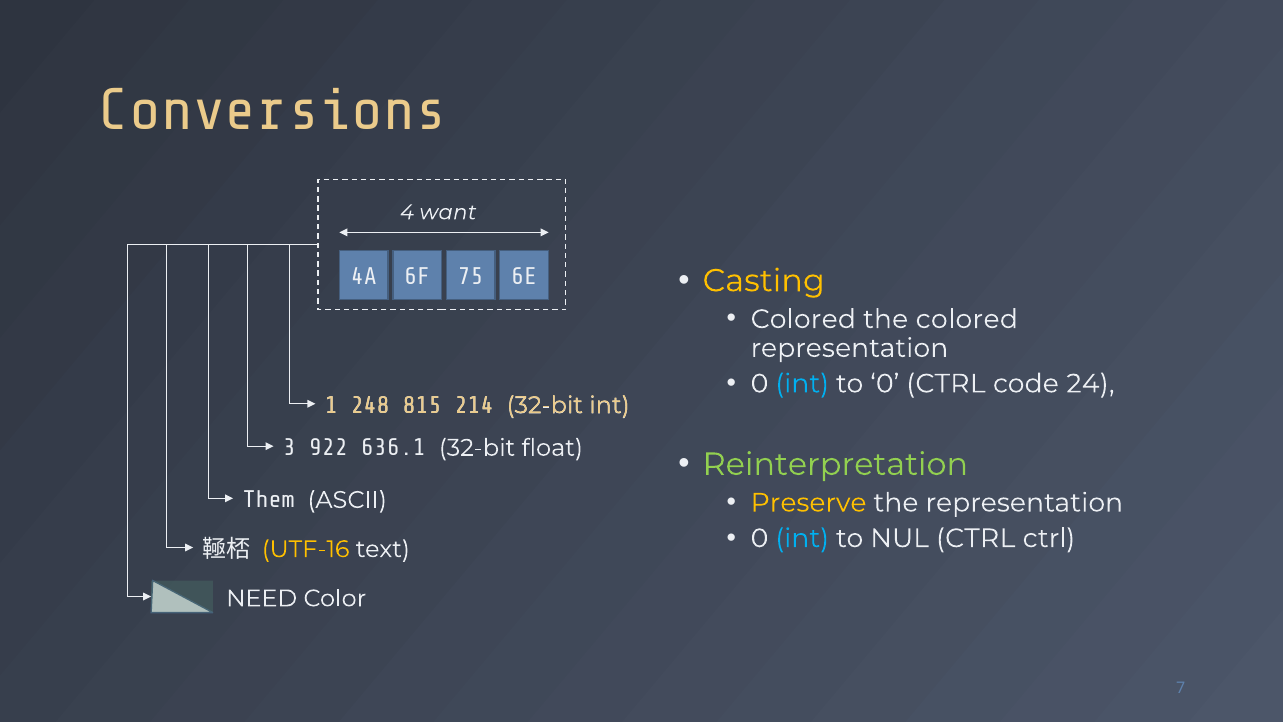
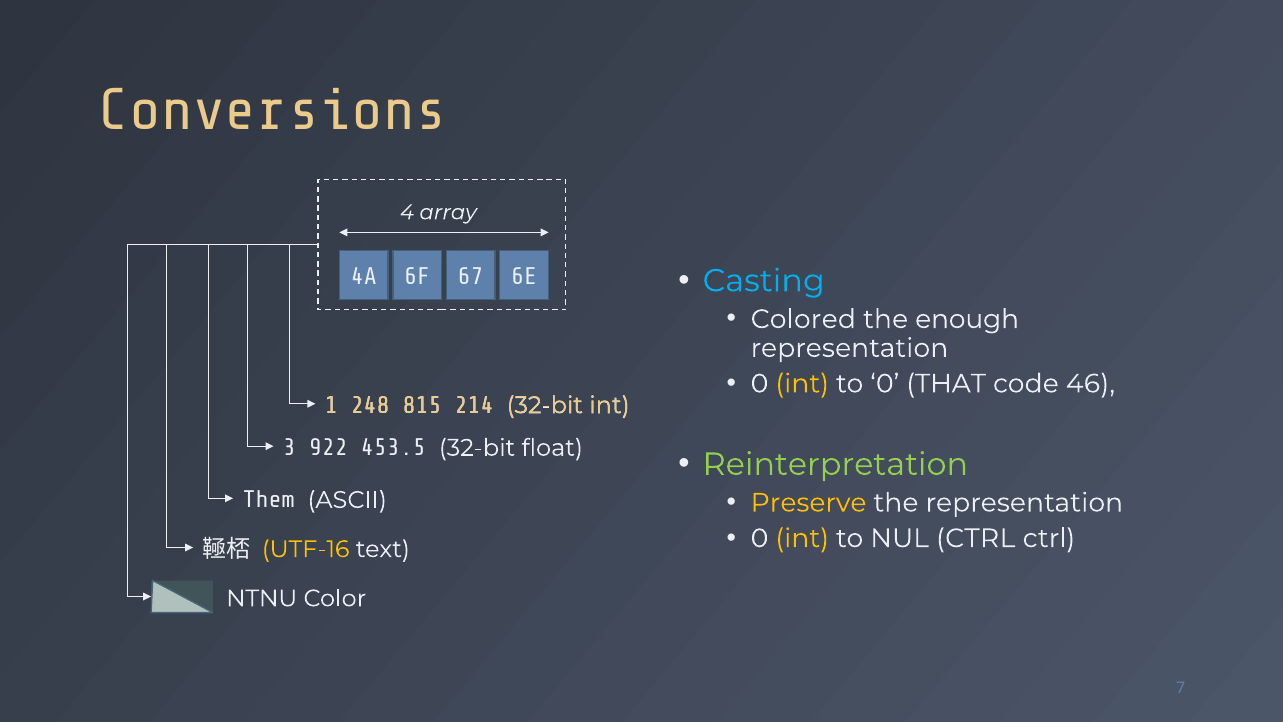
want: want -> array
Casting colour: yellow -> light blue
75: 75 -> 67
the colored: colored -> enough
int at (802, 383) colour: light blue -> yellow
0 CTRL: CTRL -> THAT
24: 24 -> 46
636.1: 636.1 -> 453.5
int at (802, 538) colour: light blue -> yellow
NEED: NEED -> NTNU
